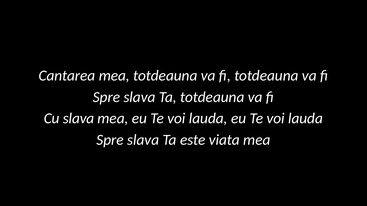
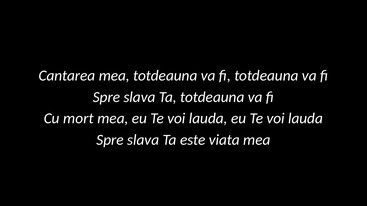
Cu slava: slava -> mort
